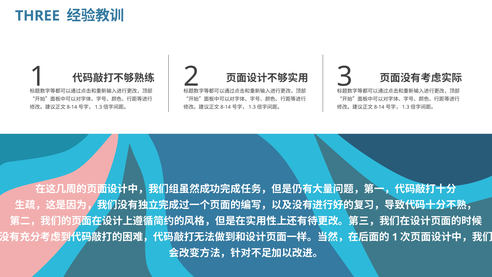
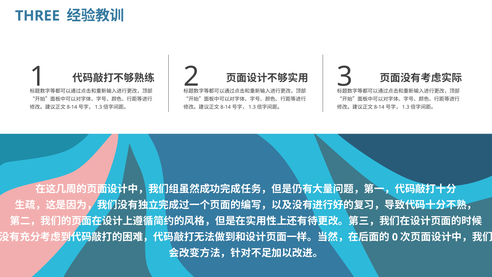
1 at (395, 237): 1 -> 0
